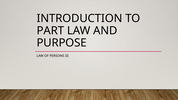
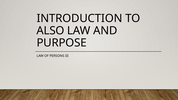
PART: PART -> ALSO
